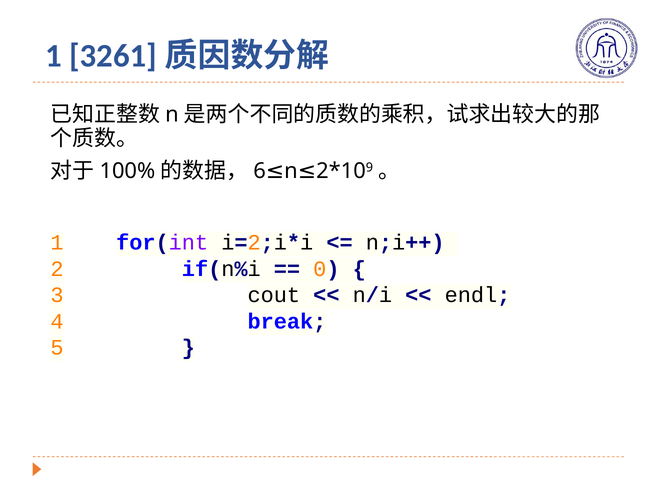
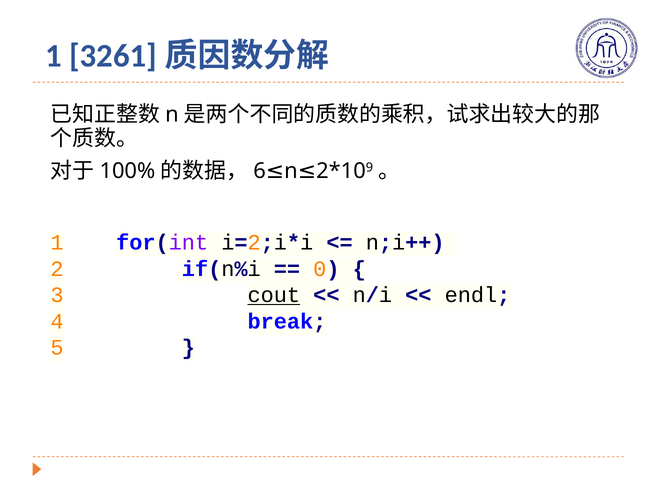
cout underline: none -> present
